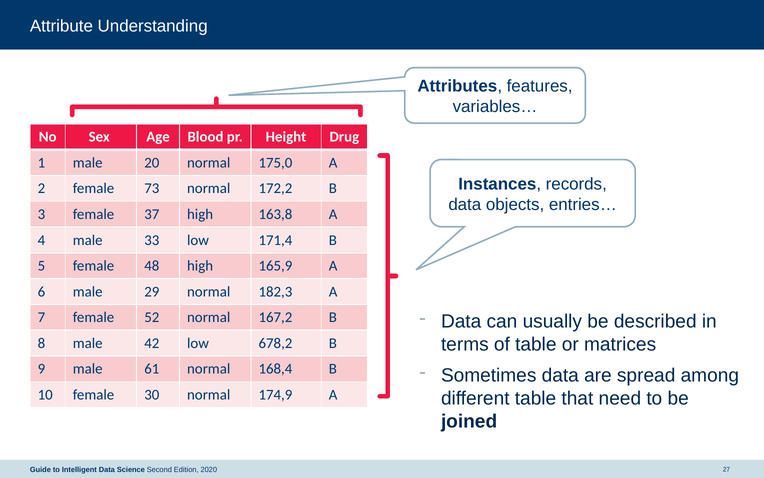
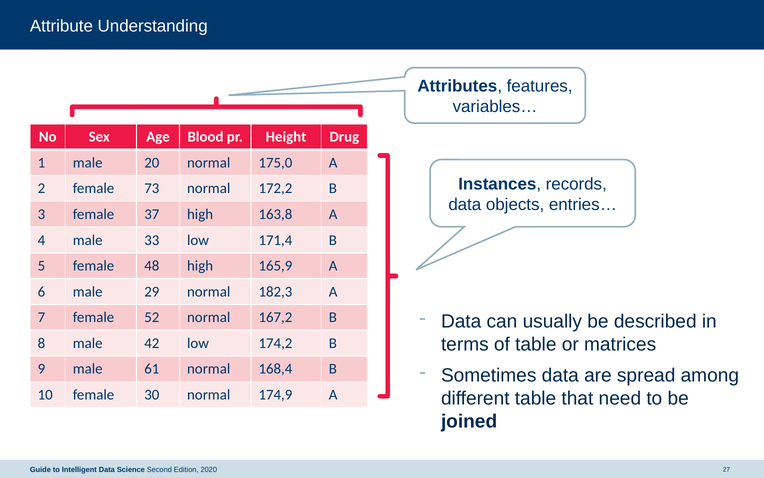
678,2: 678,2 -> 174,2
